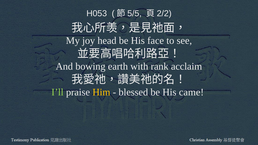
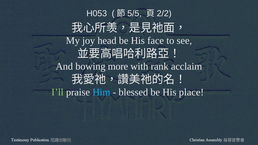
earth: earth -> more
Him colour: yellow -> light blue
came: came -> place
